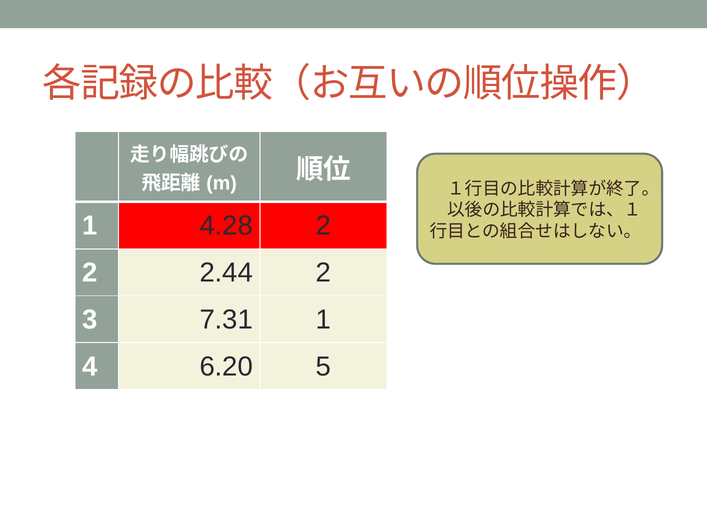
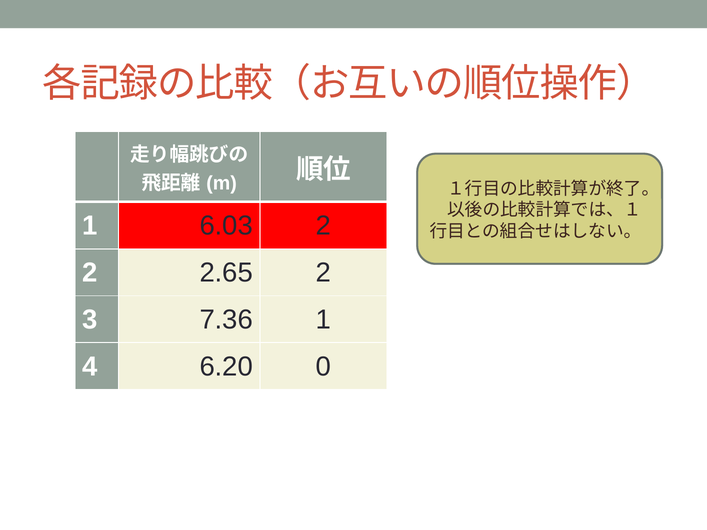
4.28: 4.28 -> 6.03
2.44: 2.44 -> 2.65
7.31: 7.31 -> 7.36
5: 5 -> 0
